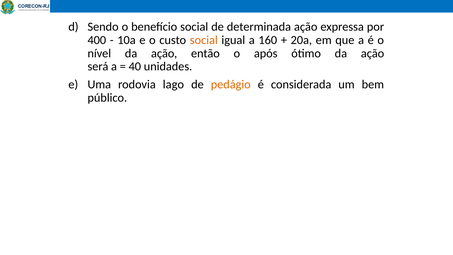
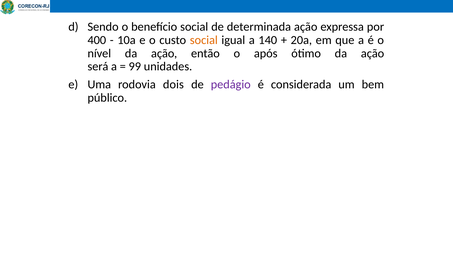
160: 160 -> 140
40: 40 -> 99
lago: lago -> dois
pedágio colour: orange -> purple
